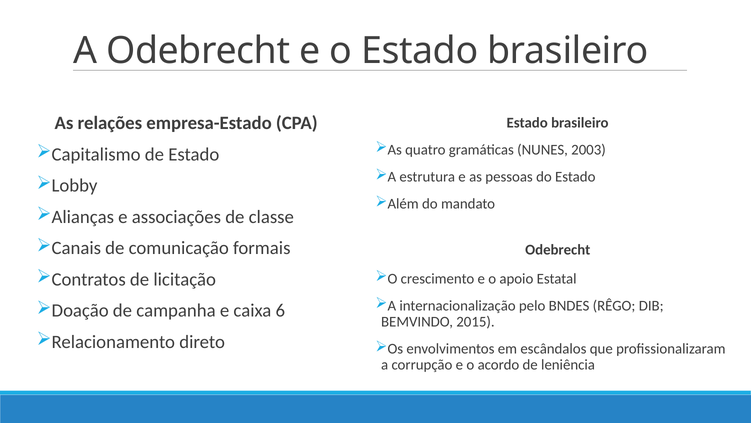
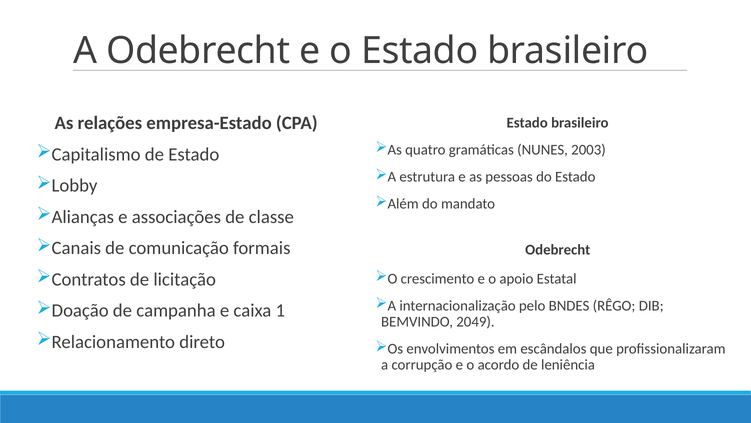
6: 6 -> 1
2015: 2015 -> 2049
